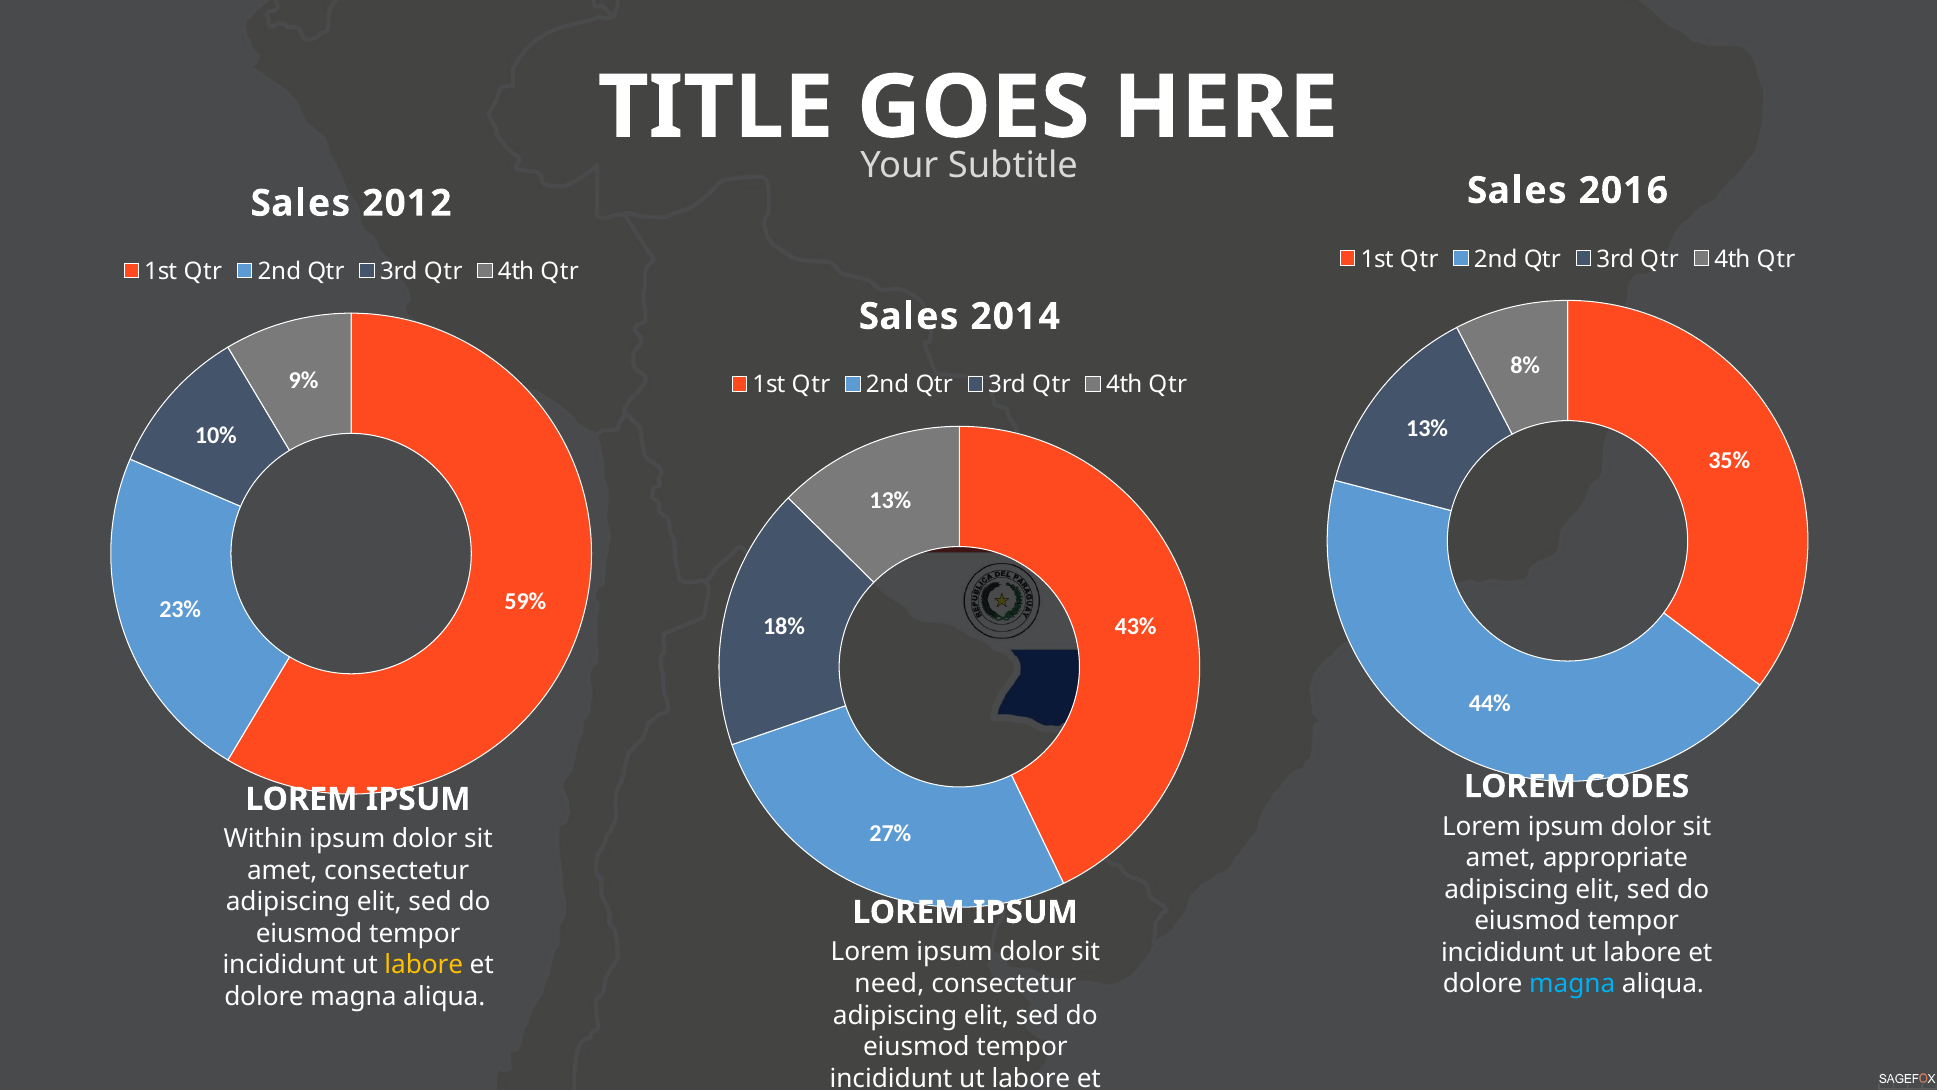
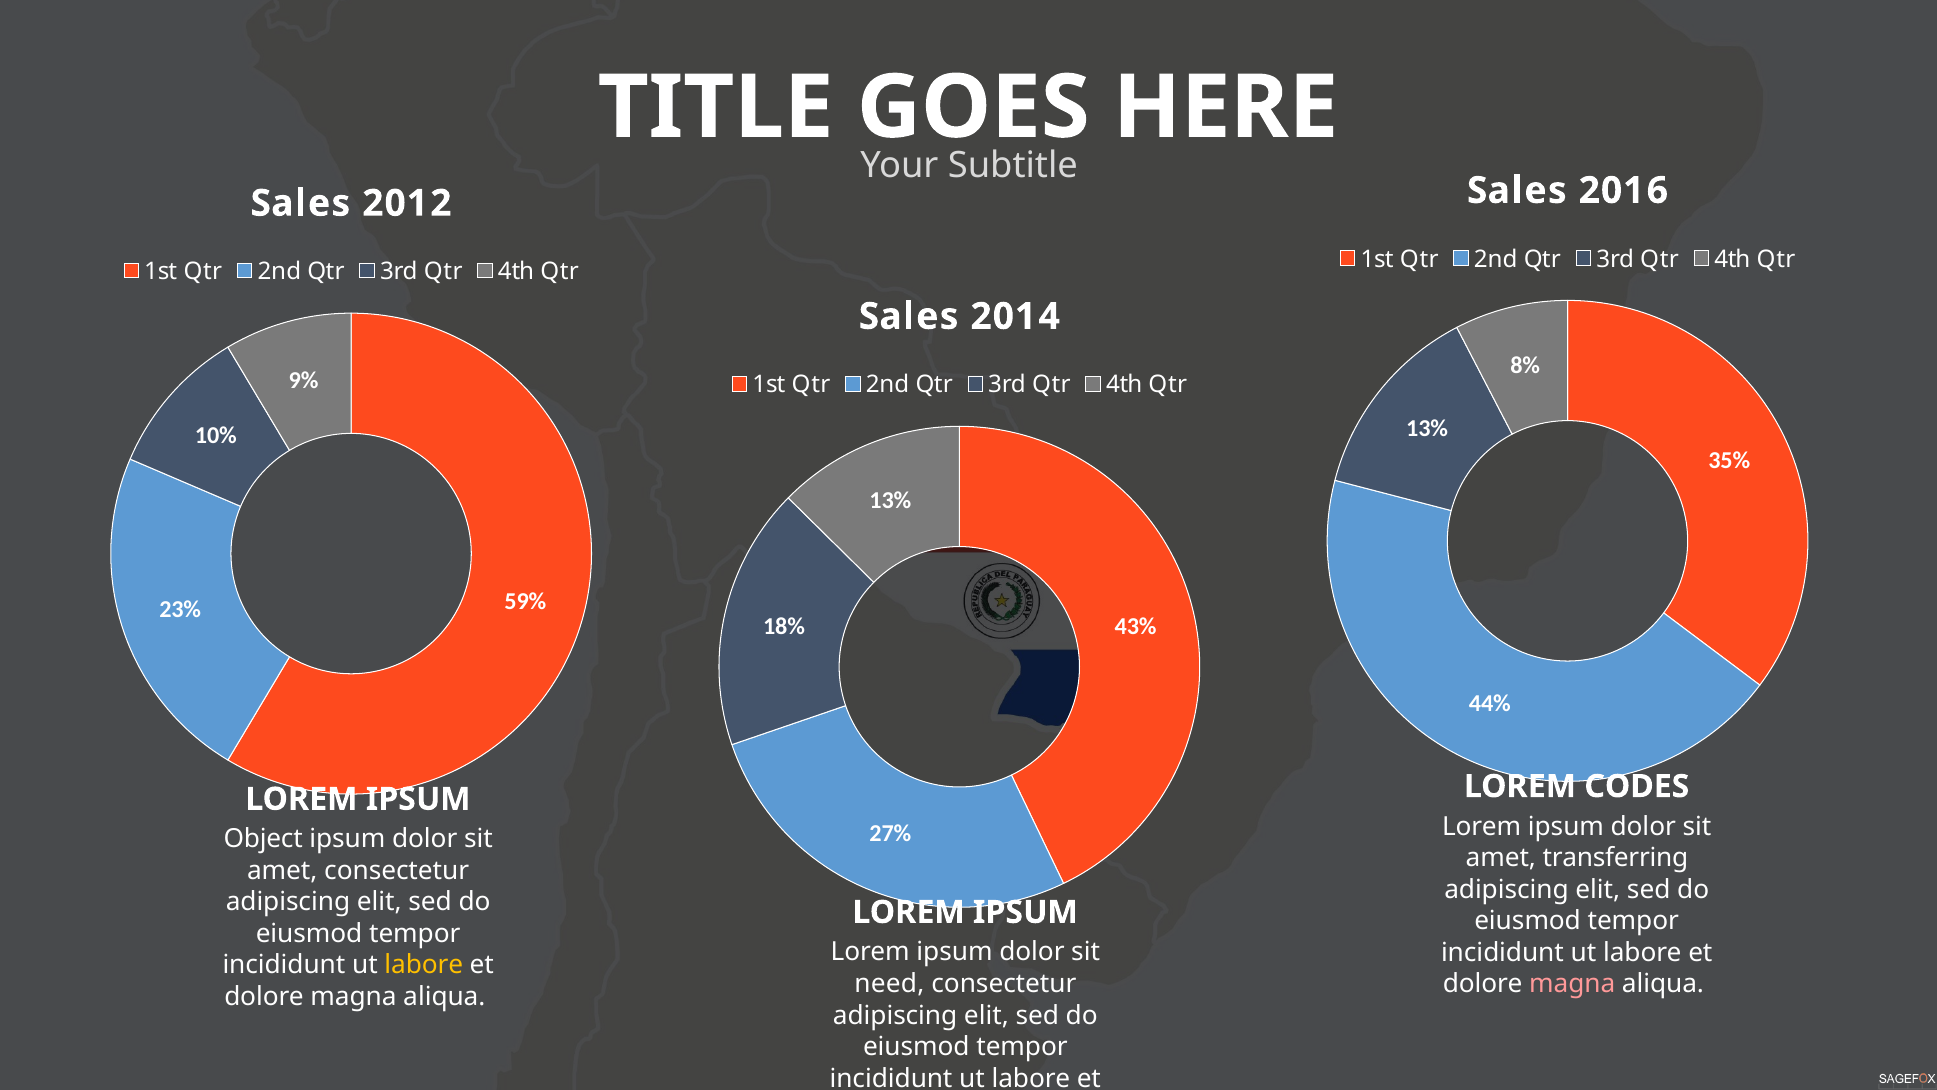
Within: Within -> Object
appropriate: appropriate -> transferring
magna at (1572, 984) colour: light blue -> pink
